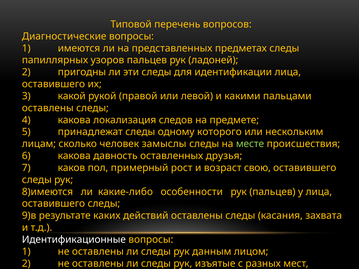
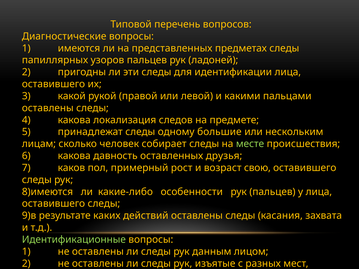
которого: которого -> большие
замыслы: замыслы -> собирает
Идентификационные colour: white -> light green
